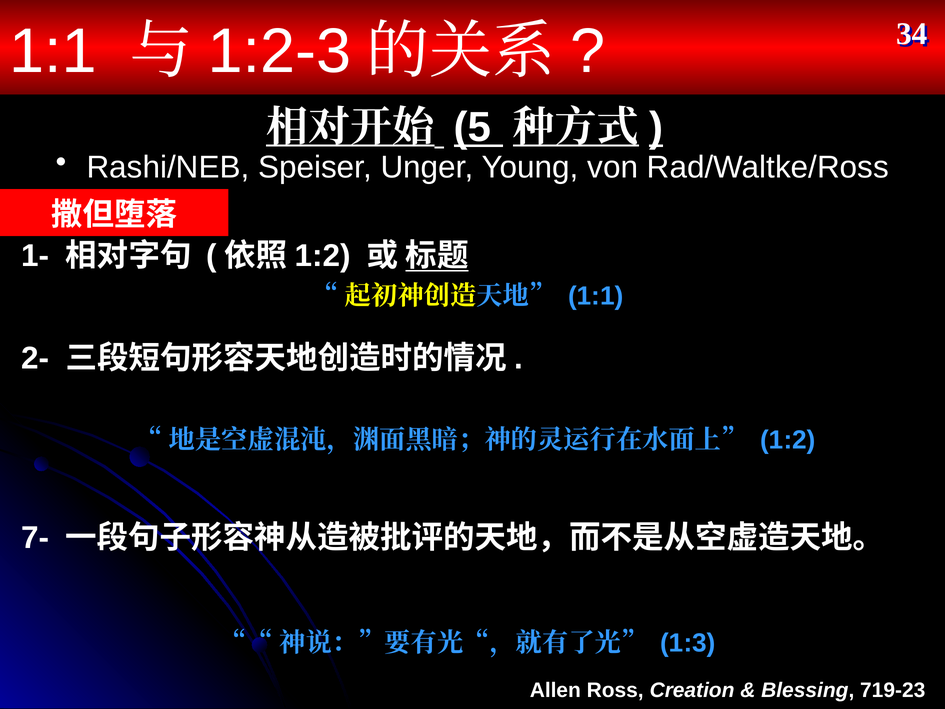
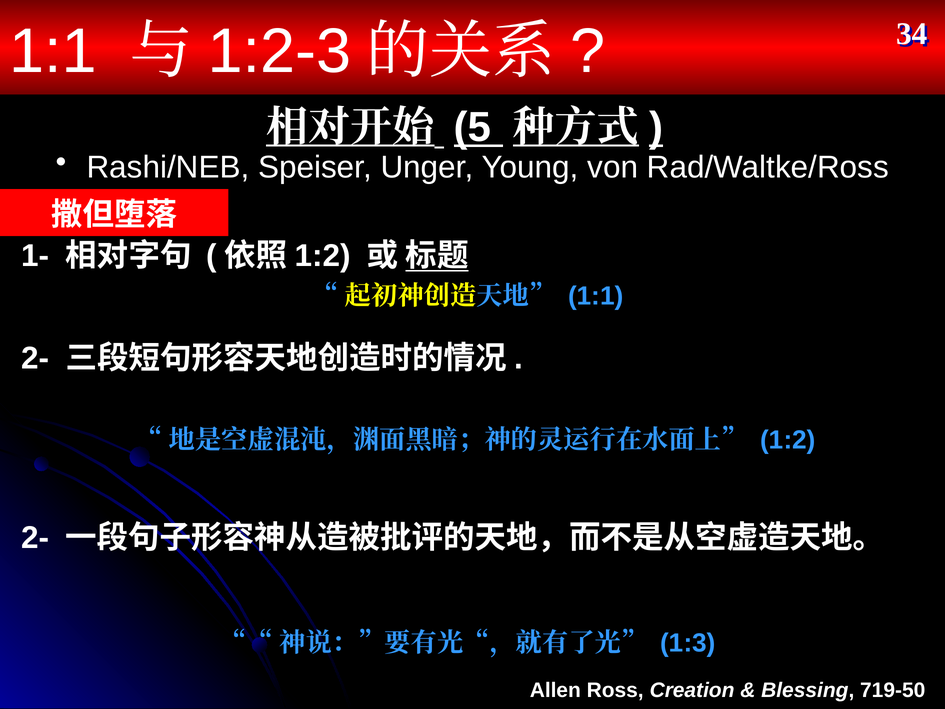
7- at (35, 538): 7- -> 2-
719-23: 719-23 -> 719-50
